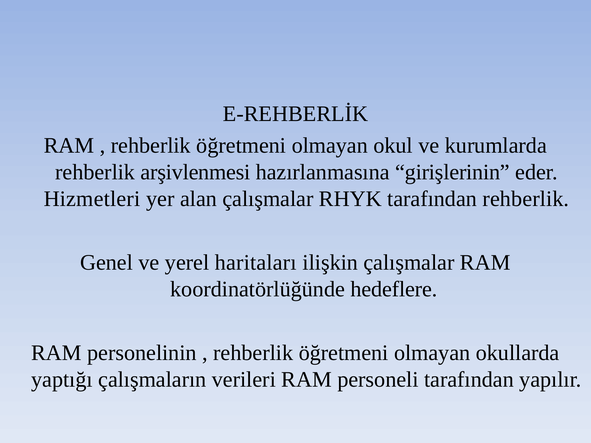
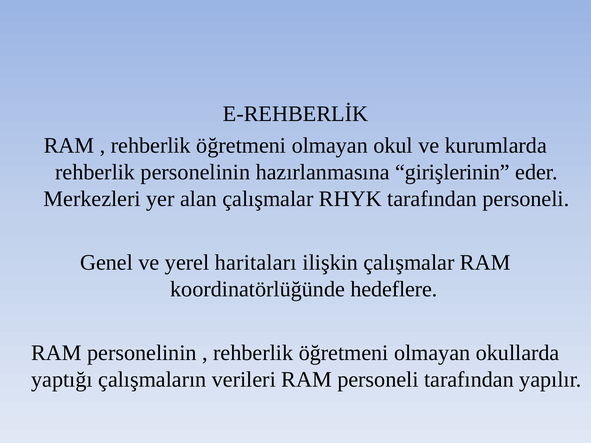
rehberlik arşivlenmesi: arşivlenmesi -> personelinin
Hizmetleri: Hizmetleri -> Merkezleri
tarafından rehberlik: rehberlik -> personeli
